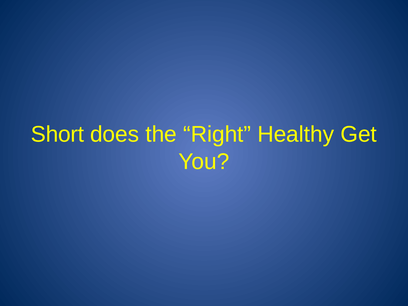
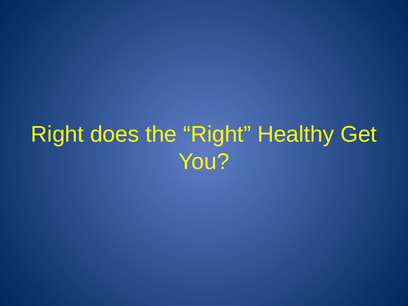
Short at (57, 135): Short -> Right
